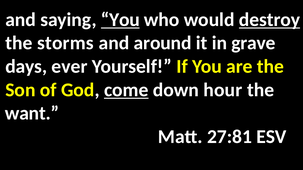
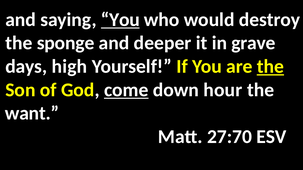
destroy underline: present -> none
storms: storms -> sponge
around: around -> deeper
ever: ever -> high
the at (270, 67) underline: none -> present
27:81: 27:81 -> 27:70
